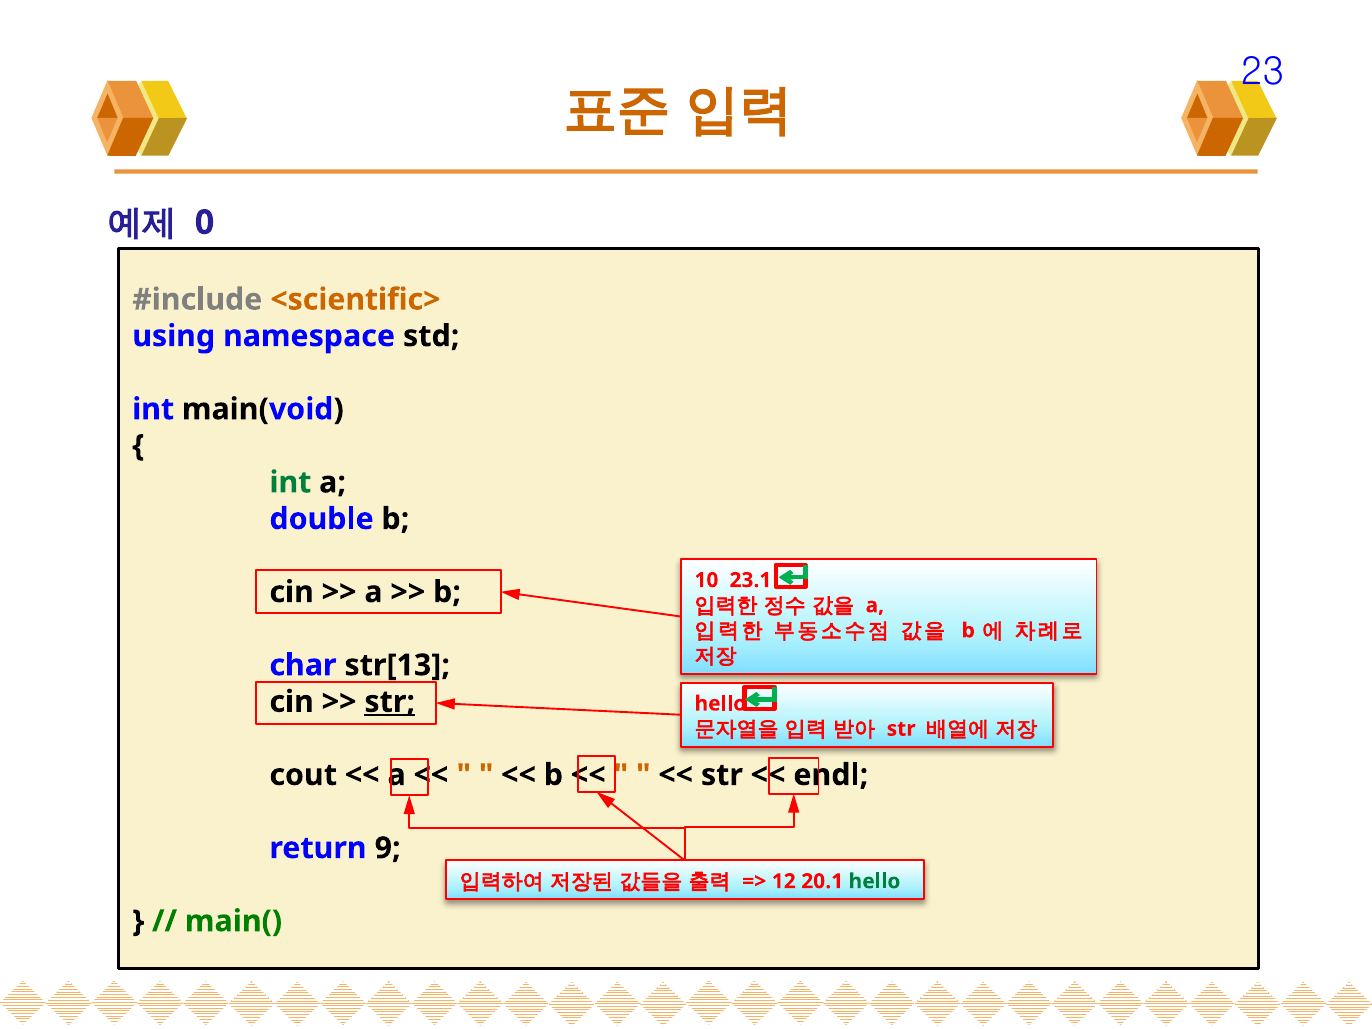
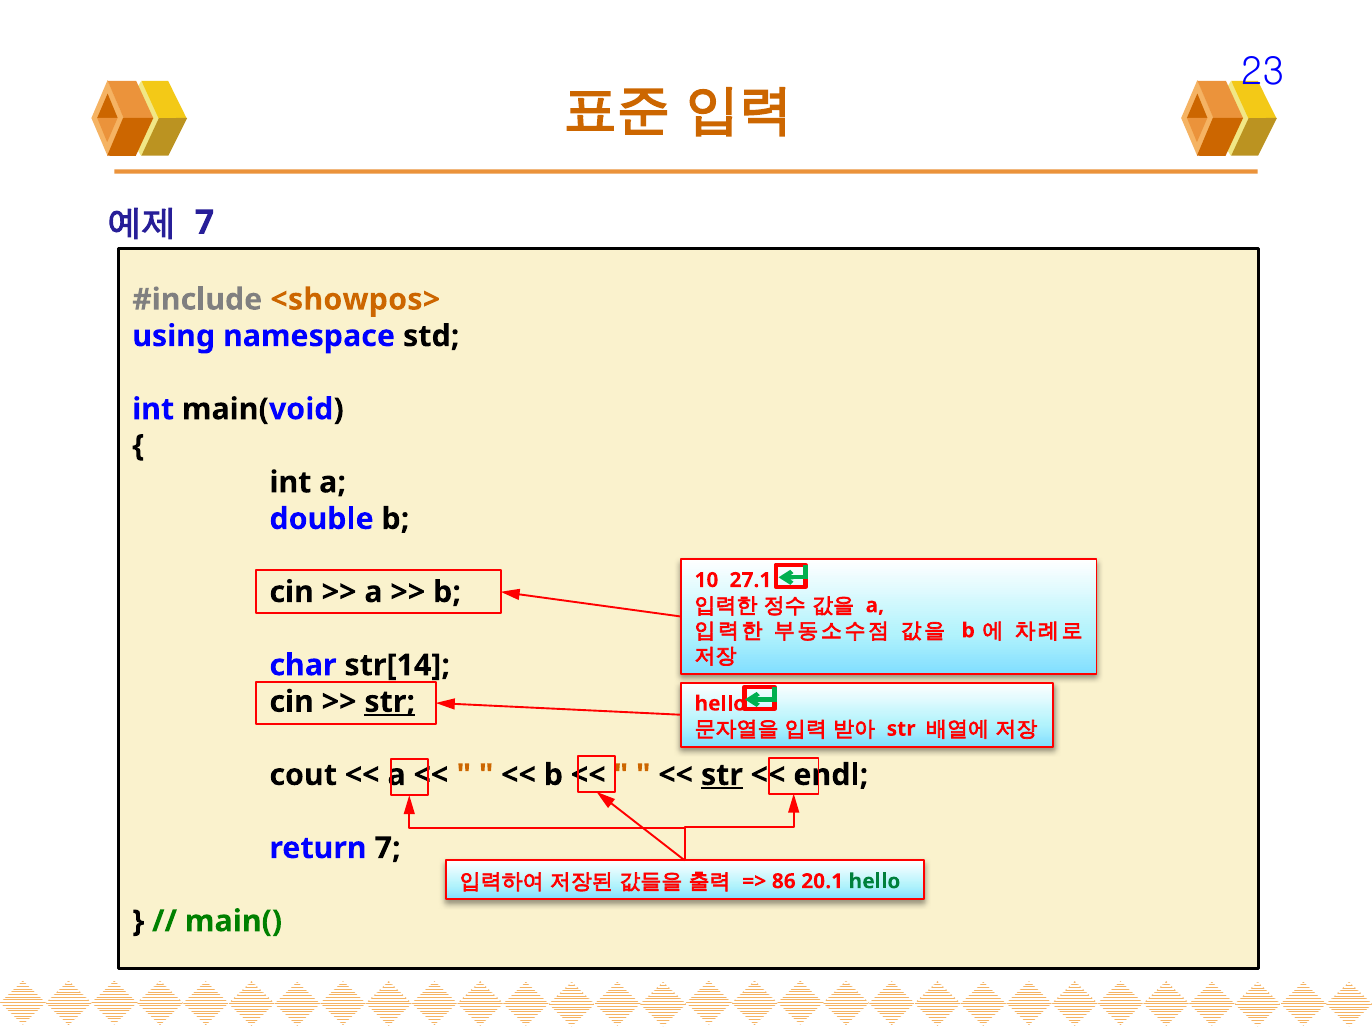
0 at (205, 223): 0 -> 7
<scientific>: <scientific> -> <showpos>
int at (290, 482) colour: green -> black
23.1: 23.1 -> 27.1
str[13: str[13 -> str[14
str at (722, 775) underline: none -> present
return 9: 9 -> 7
12: 12 -> 86
